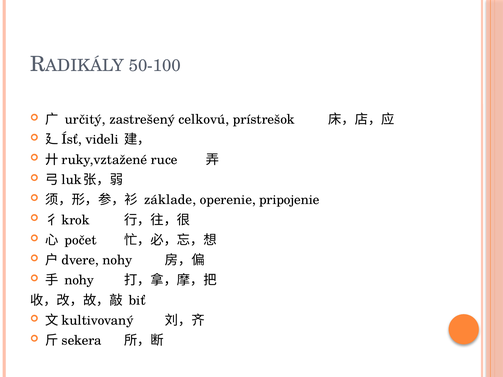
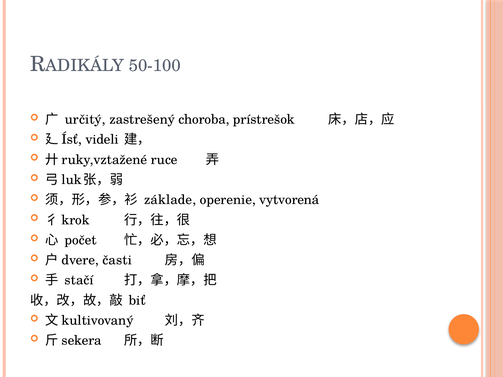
celkovú: celkovú -> choroba
pripojenie: pripojenie -> vytvorená
nohy at (117, 260): nohy -> časti
nohy at (79, 280): nohy -> stačí
